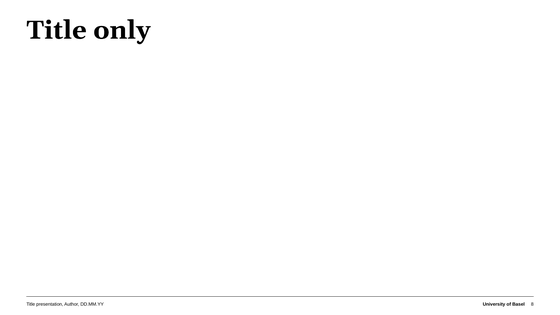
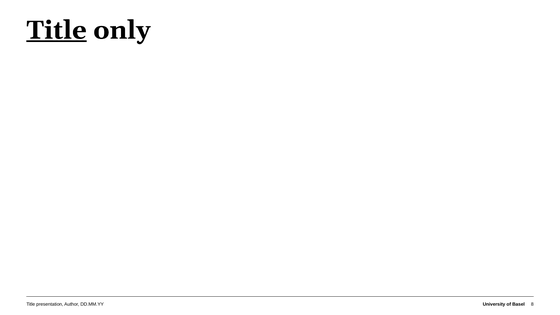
Title at (57, 30) underline: none -> present
